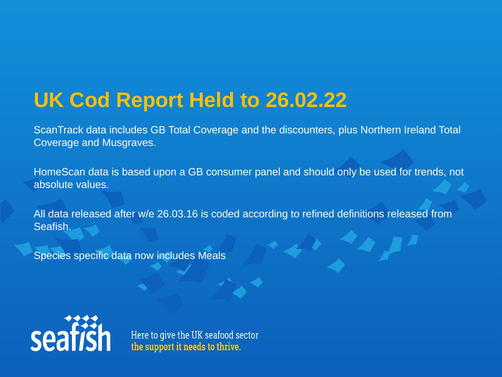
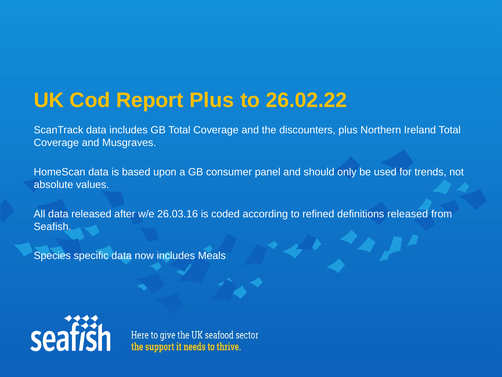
Report Held: Held -> Plus
